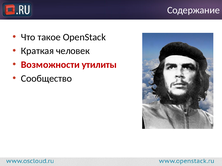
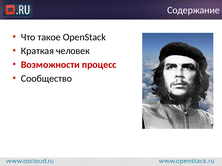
утилиты: утилиты -> процесс
